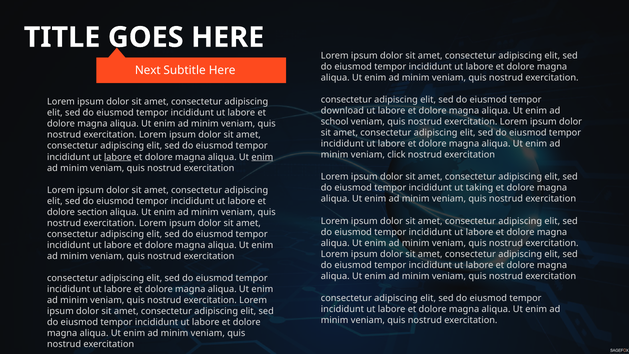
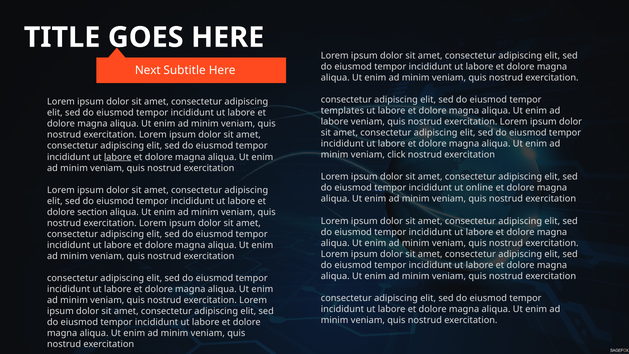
download: download -> templates
school at (335, 122): school -> labore
enim at (262, 157) underline: present -> none
taking: taking -> online
